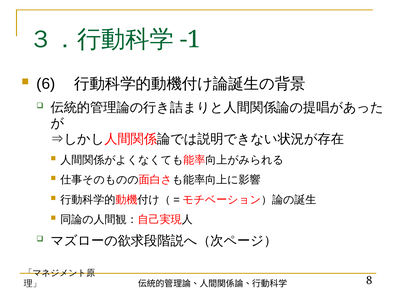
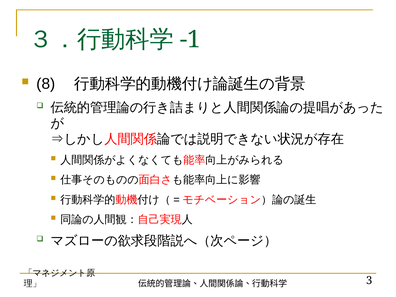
6: 6 -> 8
8: 8 -> 3
